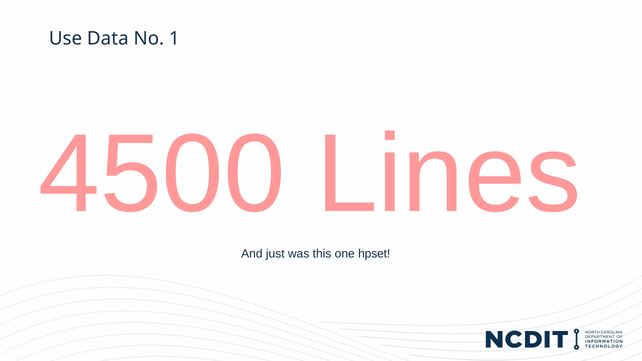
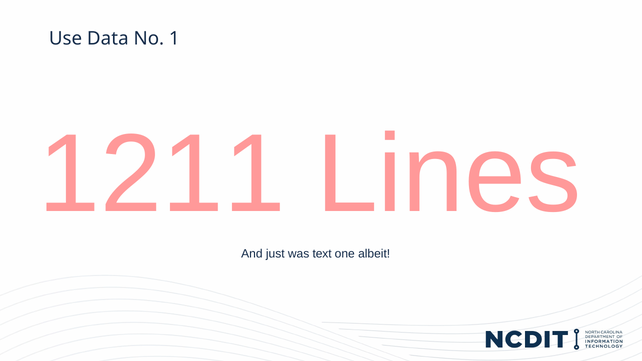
4500: 4500 -> 1211
this: this -> text
hpset: hpset -> albeit
